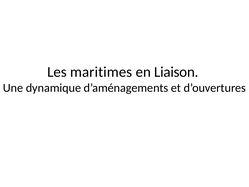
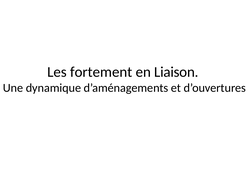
maritimes: maritimes -> fortement
